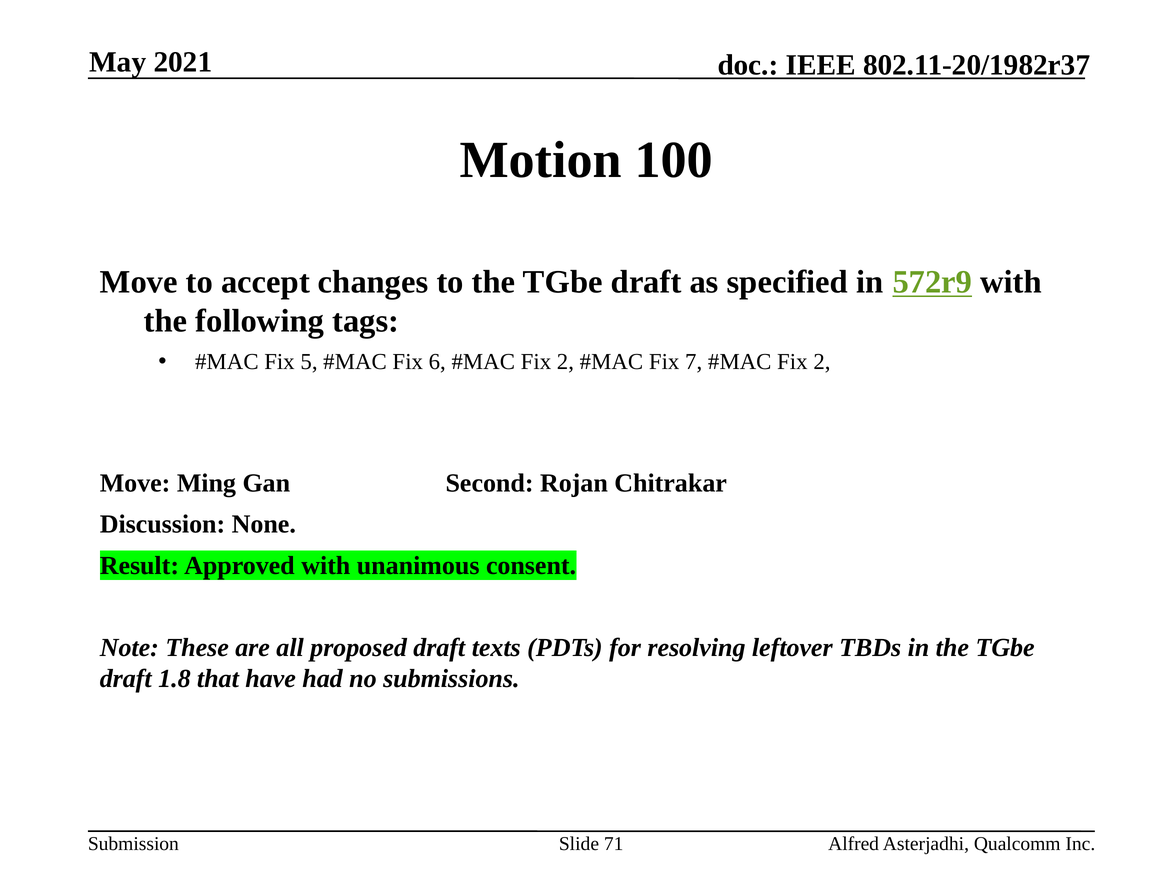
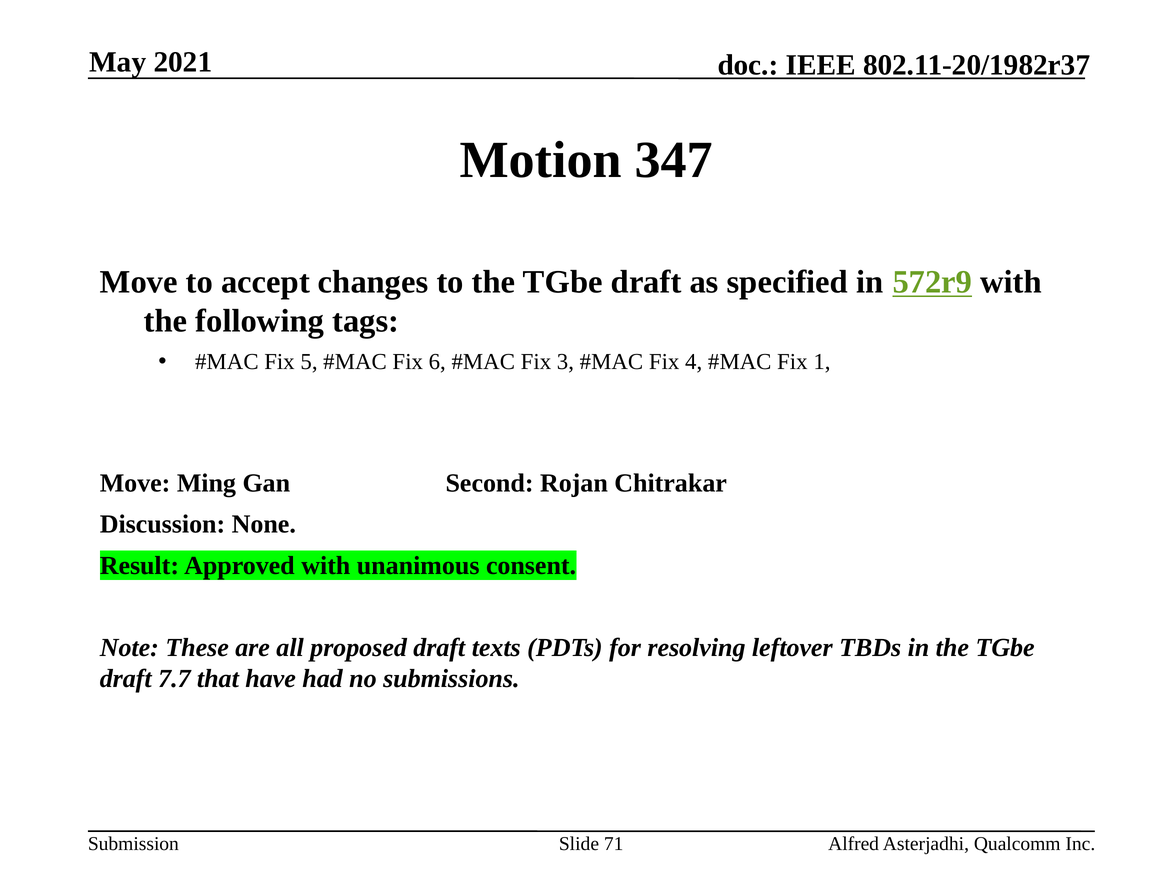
100: 100 -> 347
2 at (565, 362): 2 -> 3
7: 7 -> 4
2 at (822, 362): 2 -> 1
1.8: 1.8 -> 7.7
